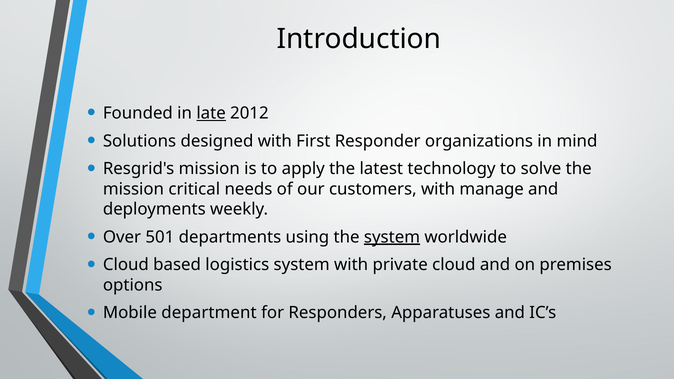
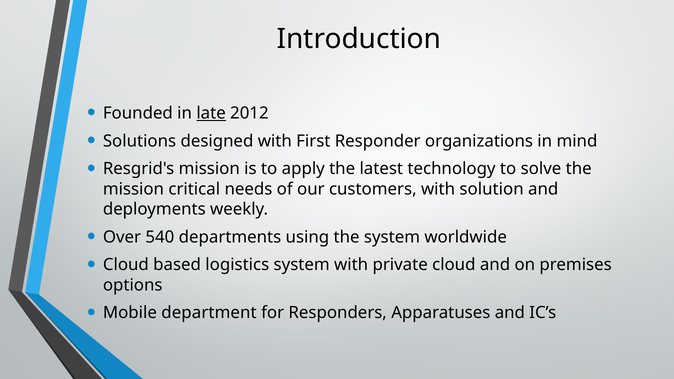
manage: manage -> solution
501: 501 -> 540
system at (392, 237) underline: present -> none
